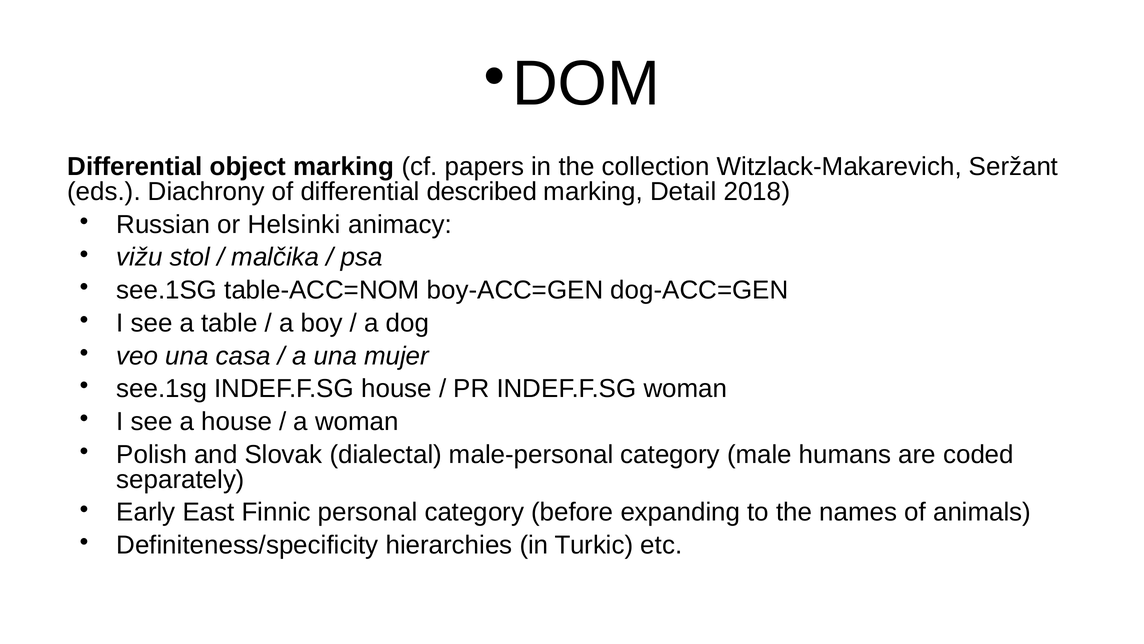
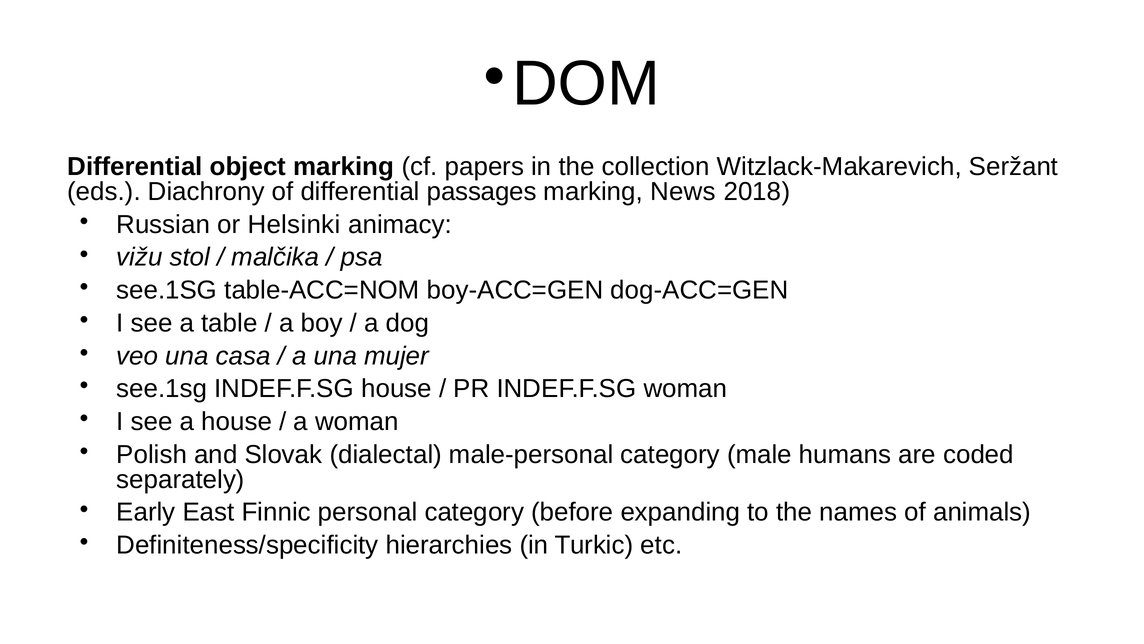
described: described -> passages
Detail: Detail -> News
